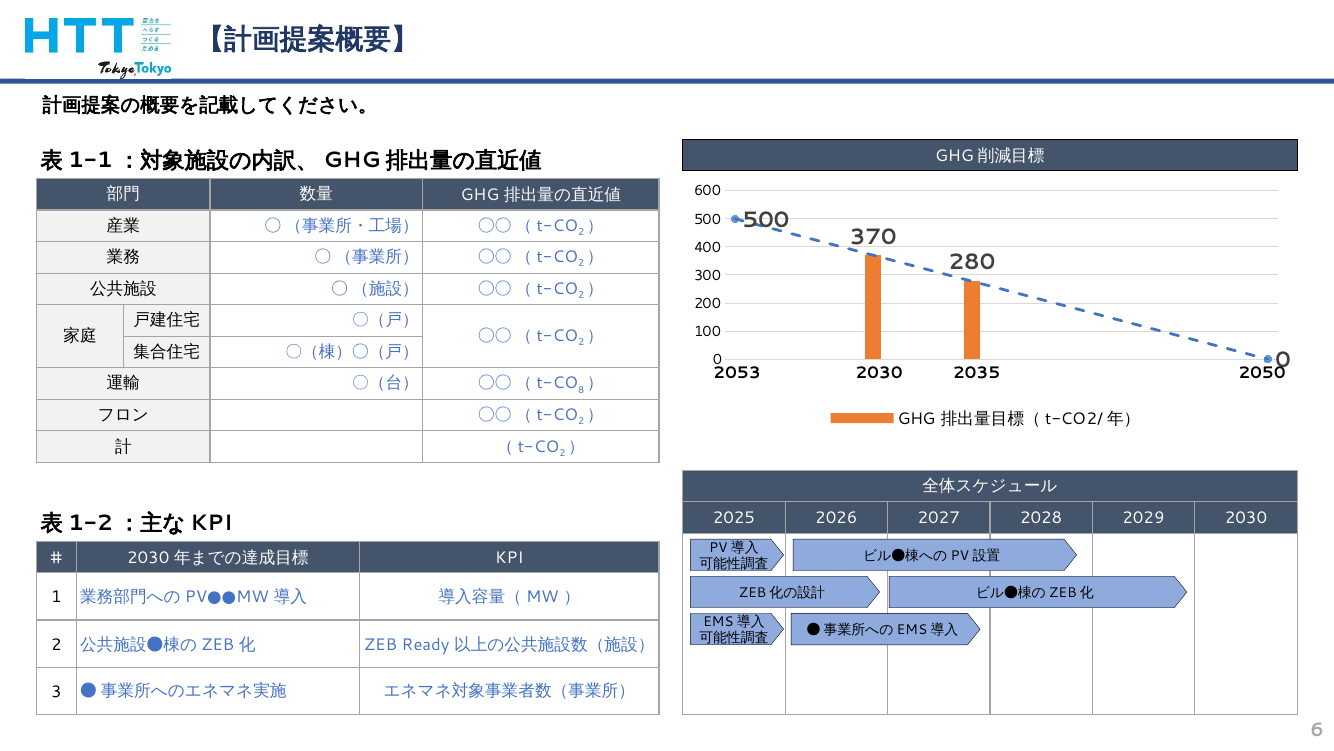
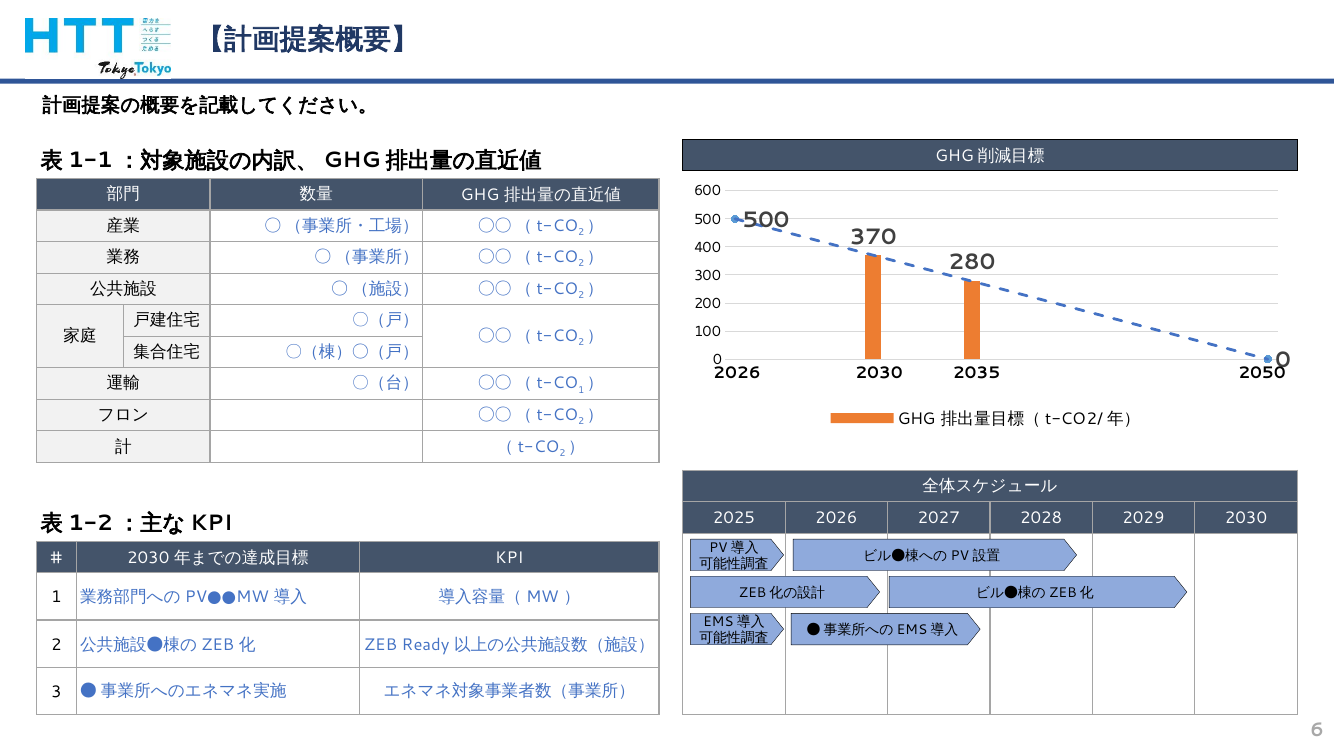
2053 at (737, 372): 2053 -> 2026
8 at (581, 390): 8 -> 1
